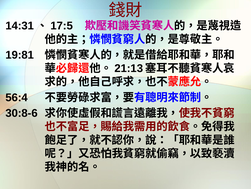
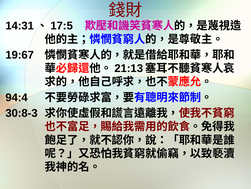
19:81: 19:81 -> 19:67
56:4: 56:4 -> 94:4
30:8-6: 30:8-6 -> 30:8-3
